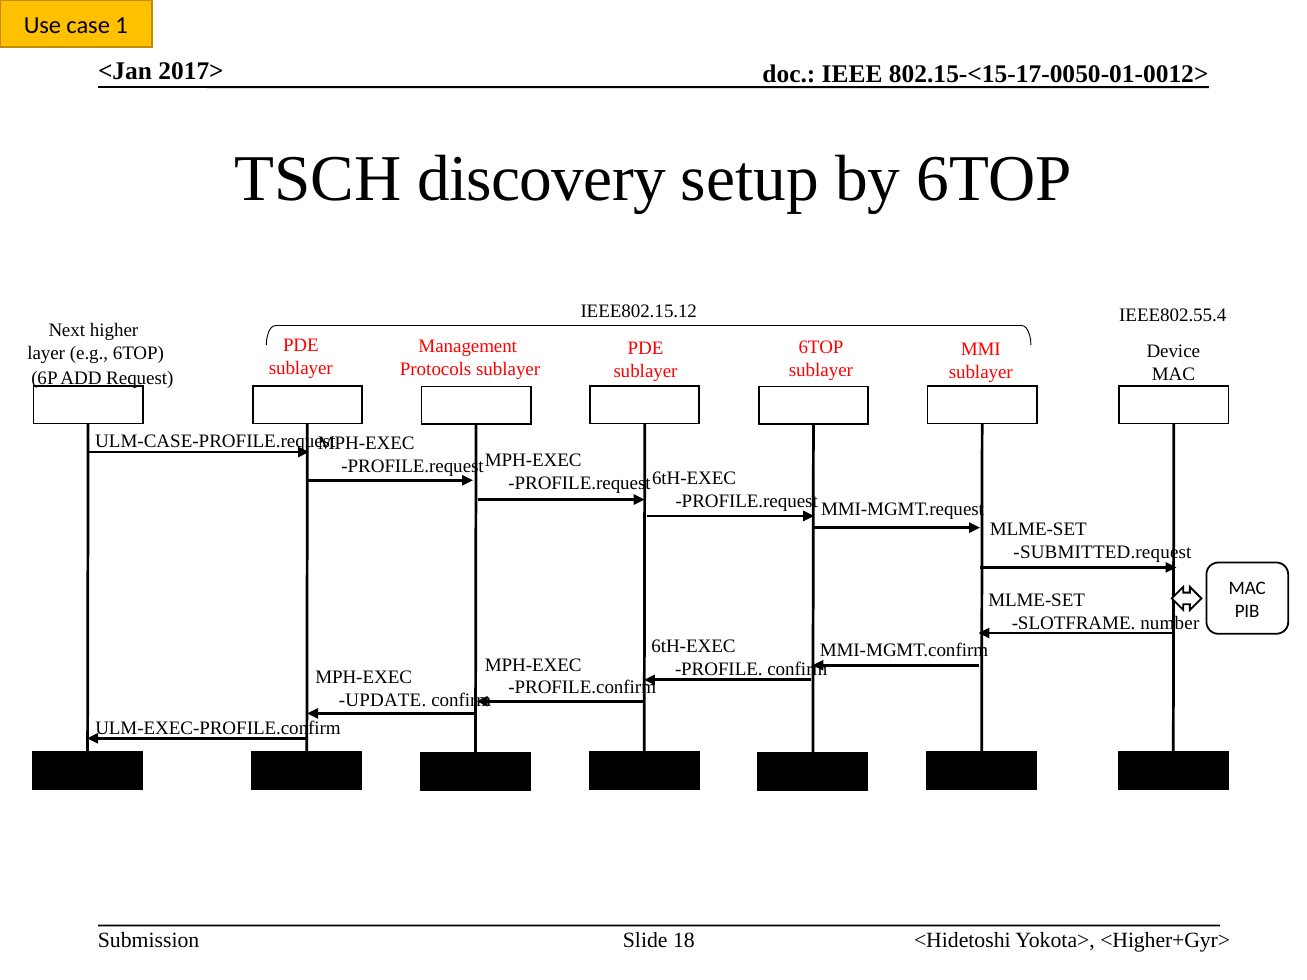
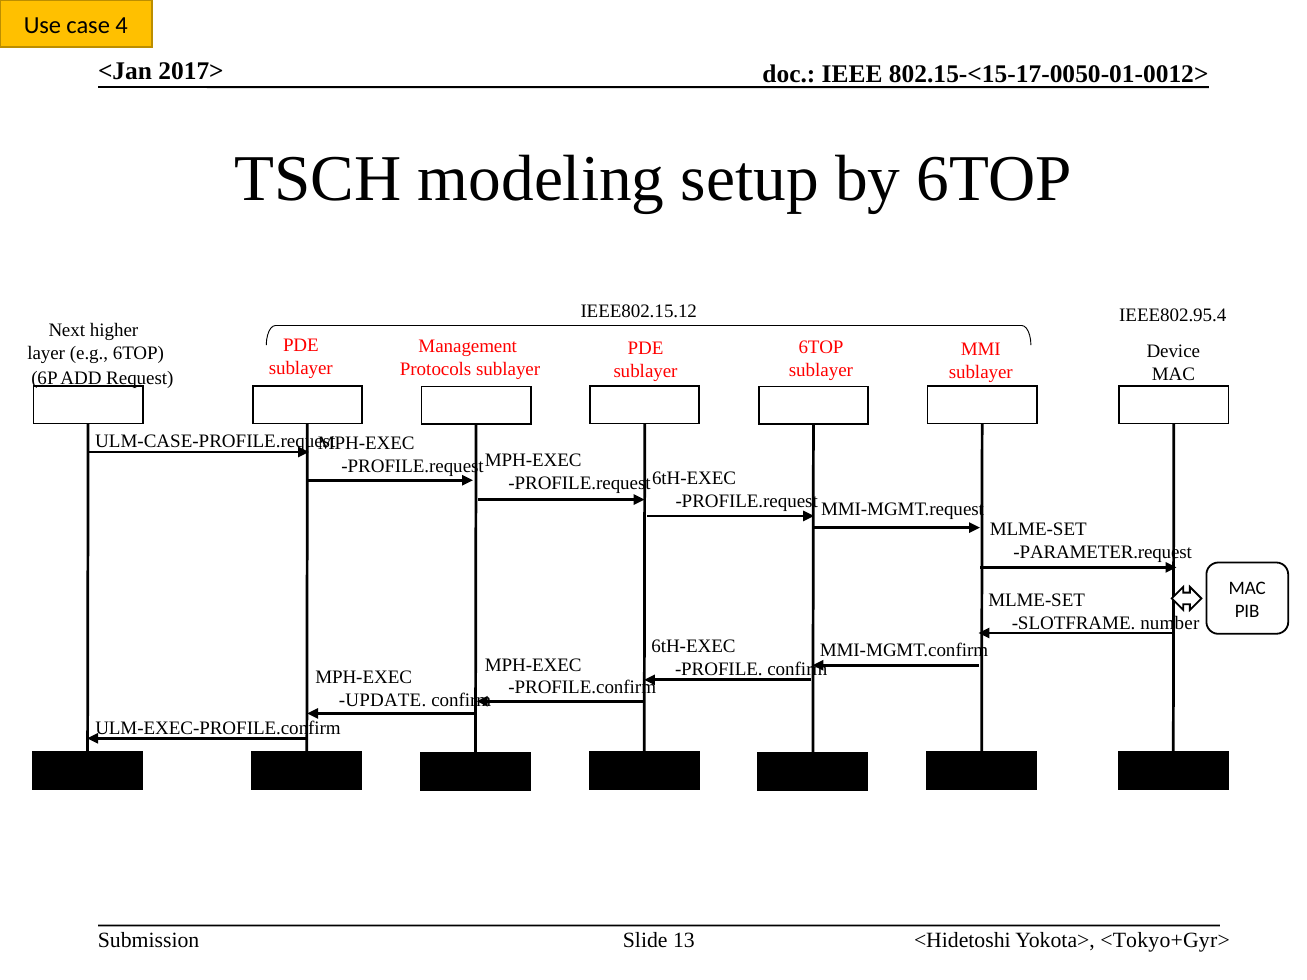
1: 1 -> 4
discovery: discovery -> modeling
IEEE802.55.4: IEEE802.55.4 -> IEEE802.95.4
SUBMITTED.request: SUBMITTED.request -> PARAMETER.request
<Higher+Gyr>: <Higher+Gyr> -> <Tokyo+Gyr>
18: 18 -> 13
